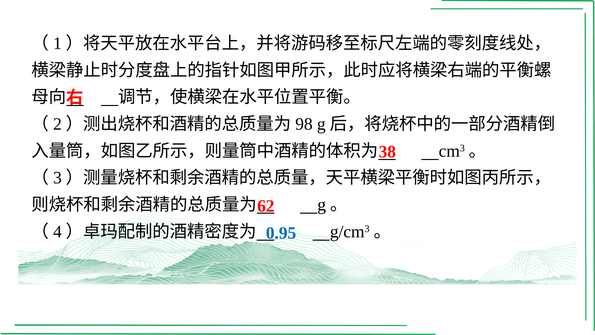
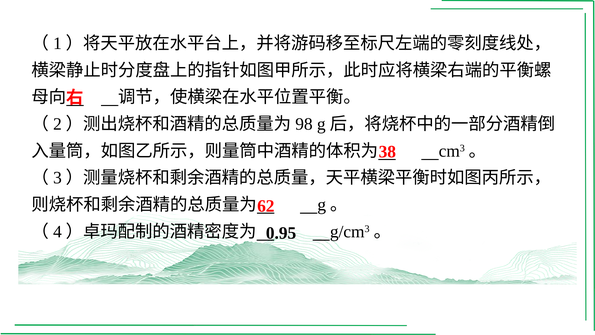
0.95 colour: blue -> black
